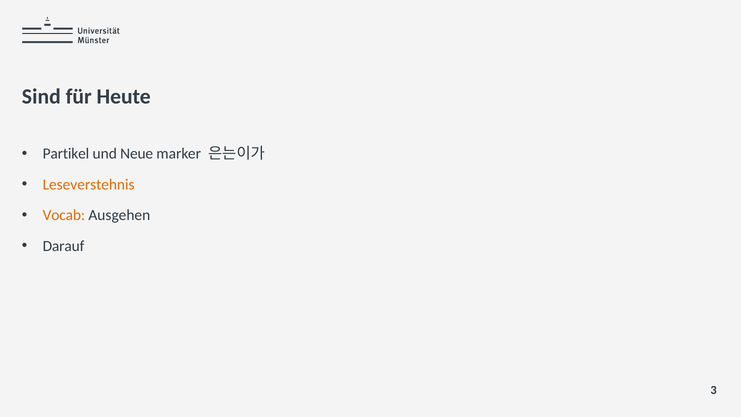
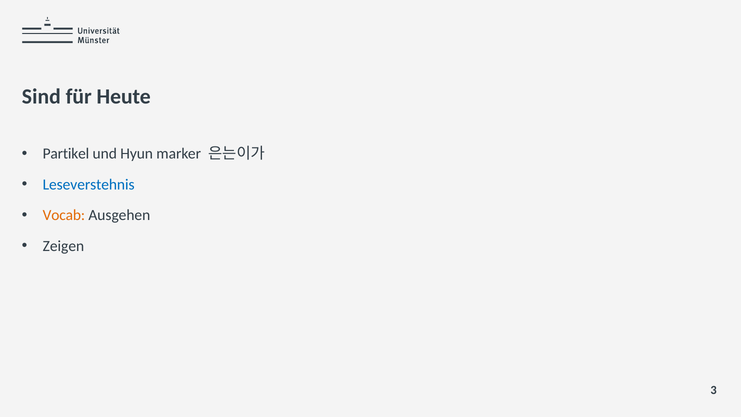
Neue: Neue -> Hyun
Leseverstehnis colour: orange -> blue
Darauf: Darauf -> Zeigen
